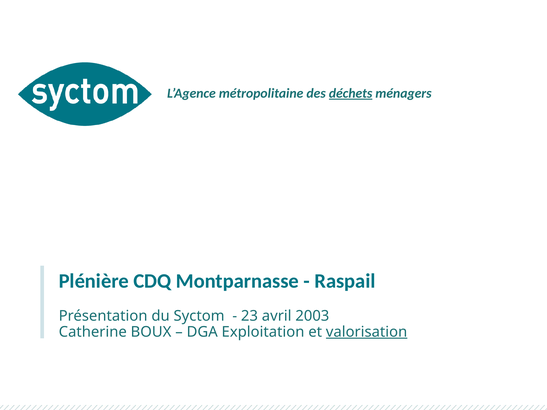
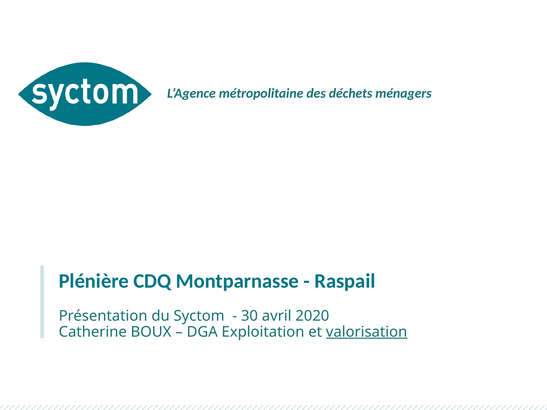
déchets underline: present -> none
23: 23 -> 30
2003: 2003 -> 2020
